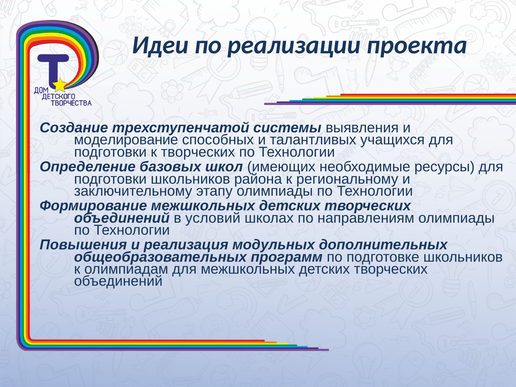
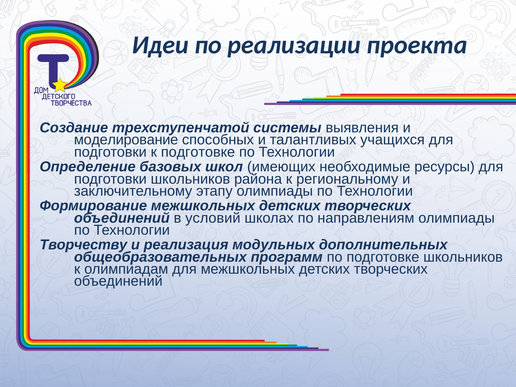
к творческих: творческих -> подготовке
Повышения: Повышения -> Творчеству
